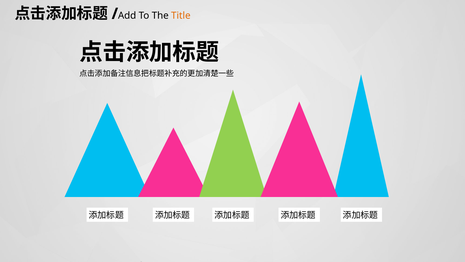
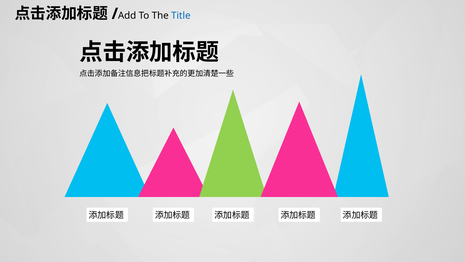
Title colour: orange -> blue
